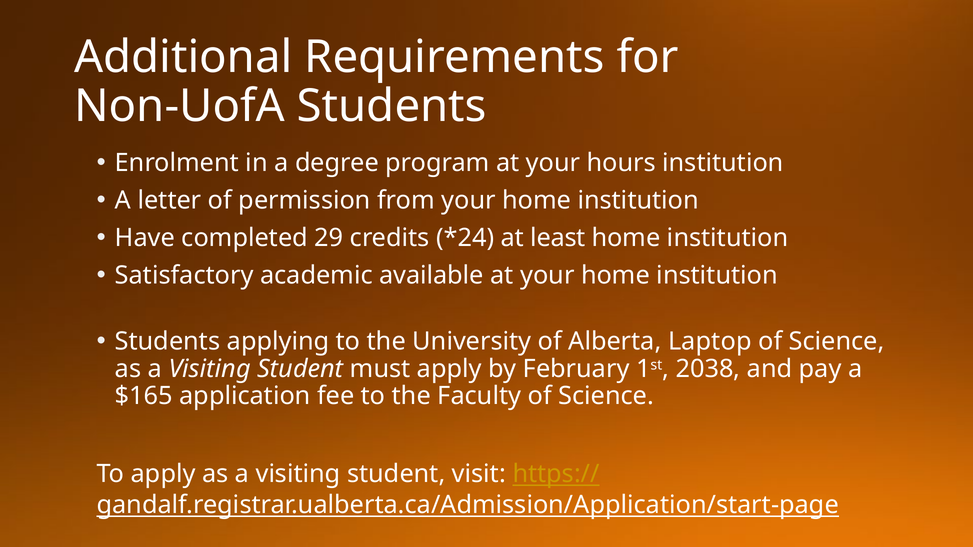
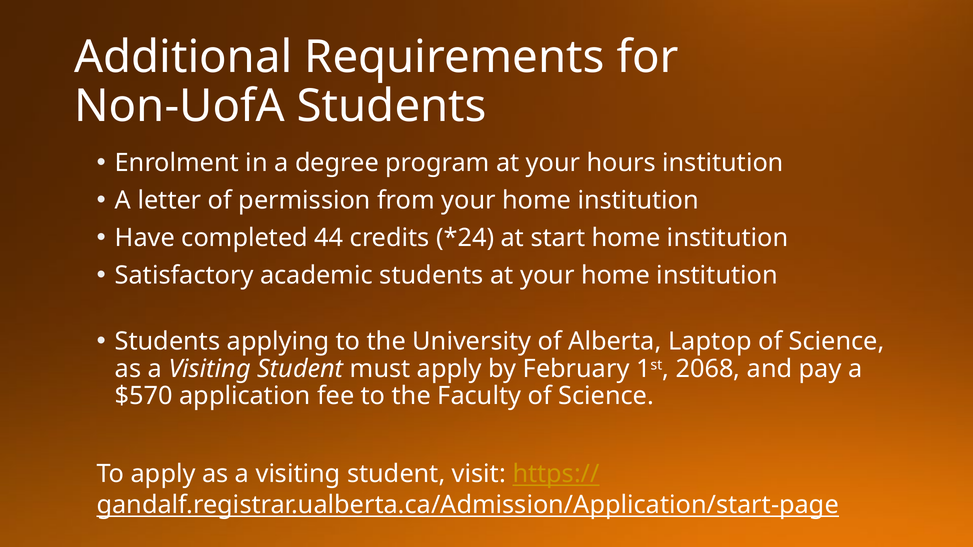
29: 29 -> 44
least: least -> start
academic available: available -> students
2038: 2038 -> 2068
$165: $165 -> $570
